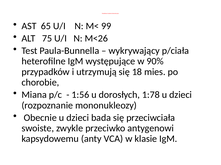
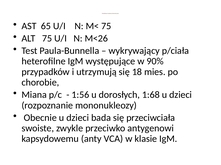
M< 99: 99 -> 75
1:78: 1:78 -> 1:68
